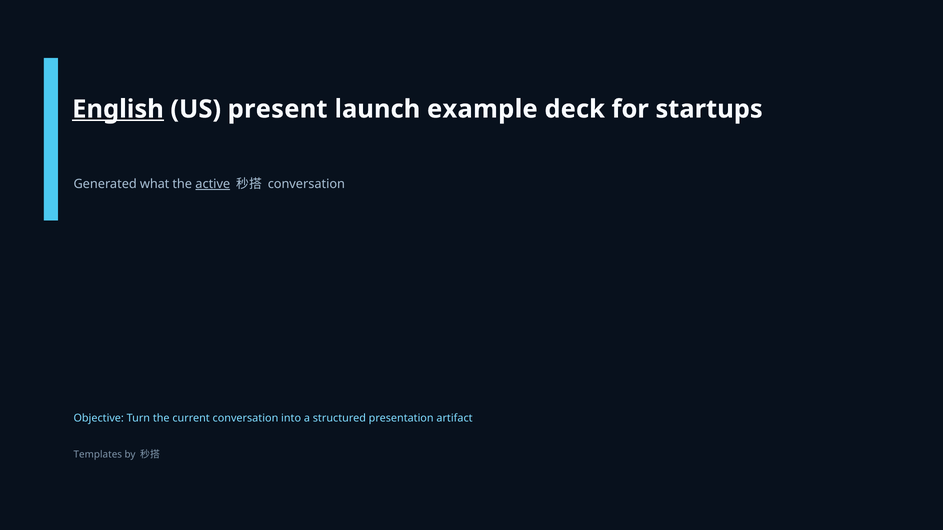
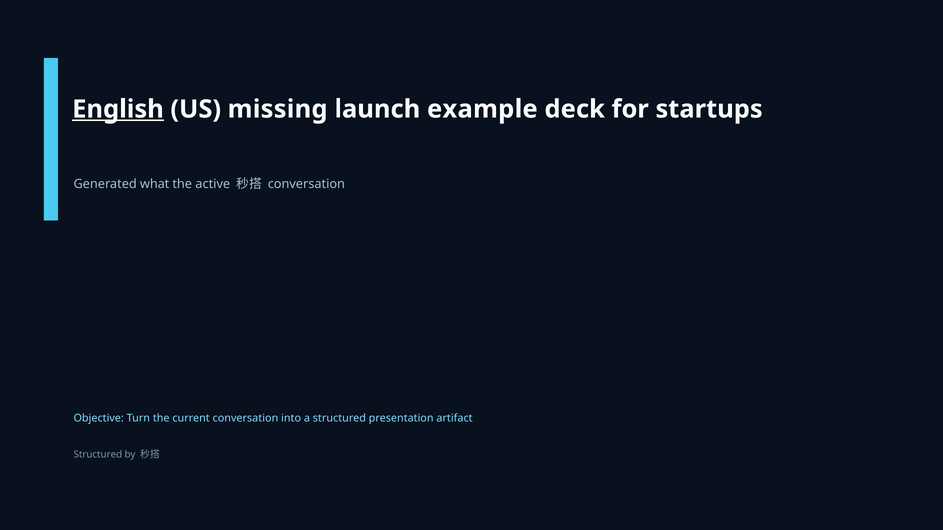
present: present -> missing
active underline: present -> none
Templates at (98, 455): Templates -> Structured
